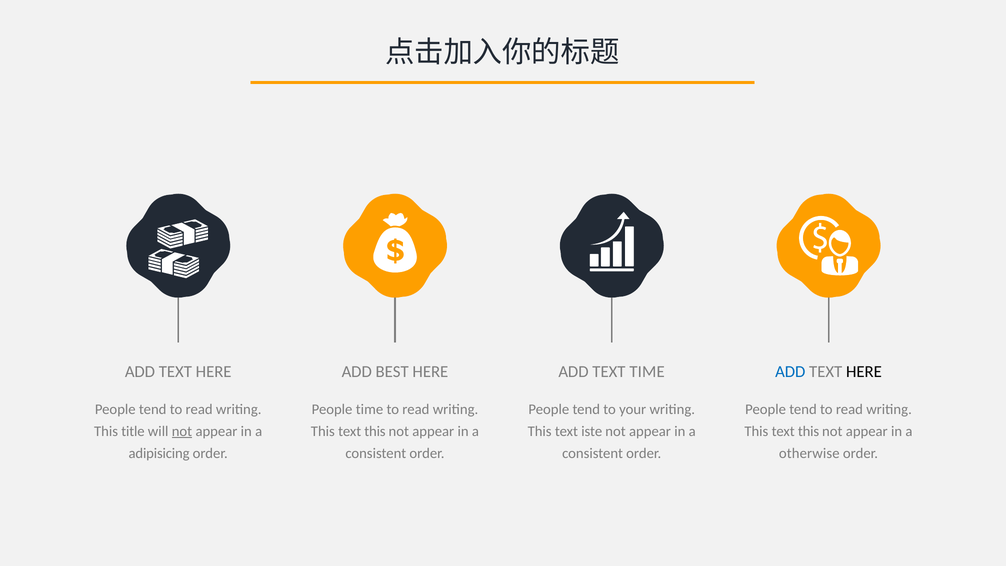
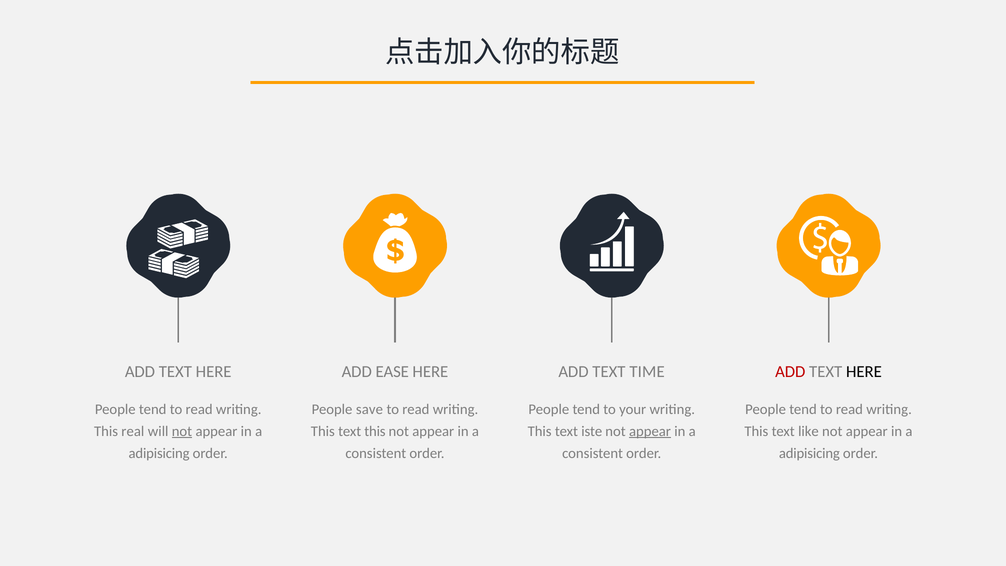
BEST: BEST -> EASE
ADD at (790, 371) colour: blue -> red
People time: time -> save
title: title -> real
appear at (650, 431) underline: none -> present
this at (809, 431): this -> like
otherwise at (809, 453): otherwise -> adipisicing
